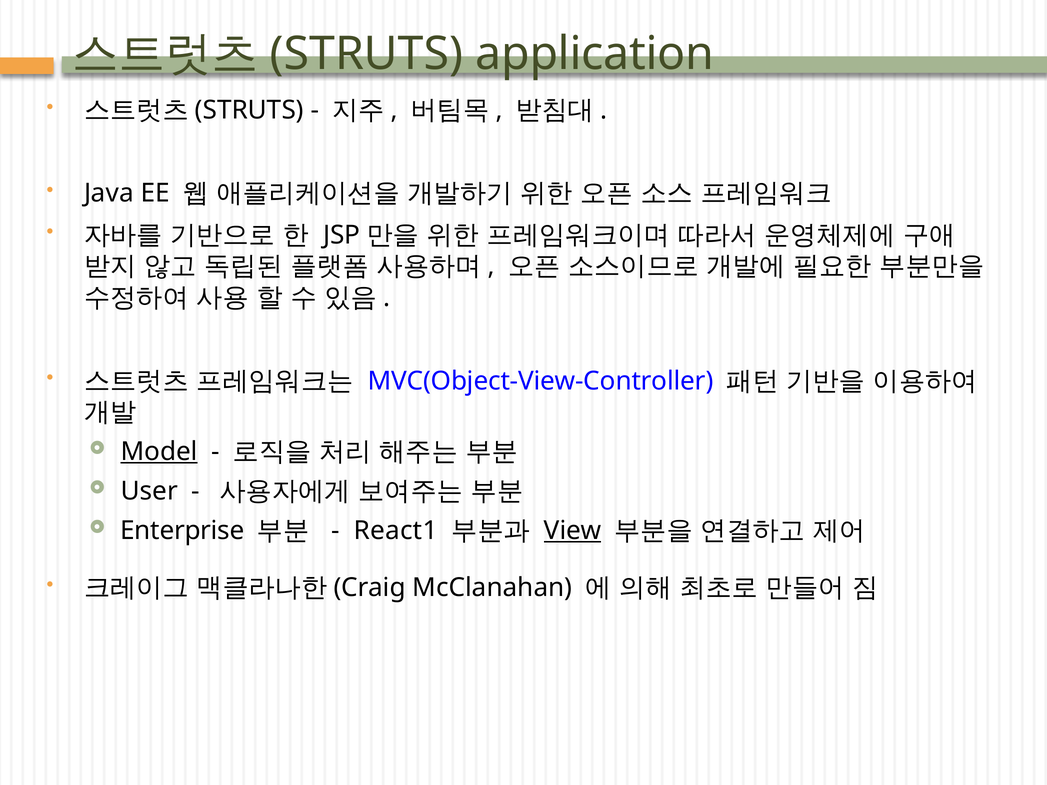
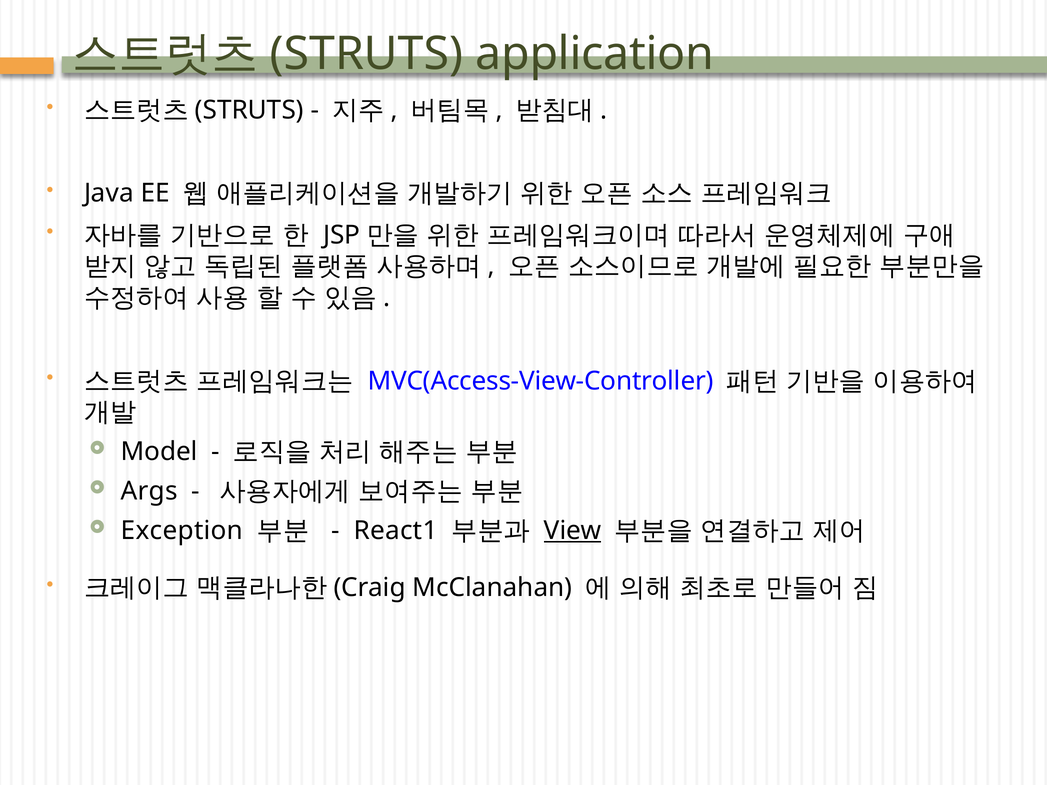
MVC(Object-View-Controller: MVC(Object-View-Controller -> MVC(Access-View-Controller
Model underline: present -> none
User: User -> Args
Enterprise: Enterprise -> Exception
